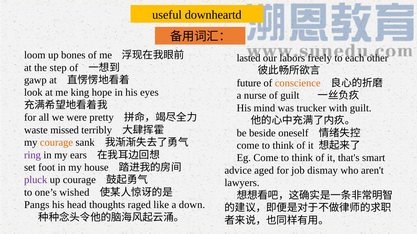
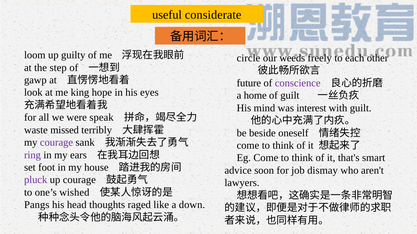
downheartd: downheartd -> considerate
bones: bones -> guilty
lasted: lasted -> circle
labors: labors -> weeds
conscience colour: orange -> purple
nurse: nurse -> home
trucker: trucker -> interest
pretty: pretty -> speak
courage at (56, 143) colour: orange -> purple
aged: aged -> soon
